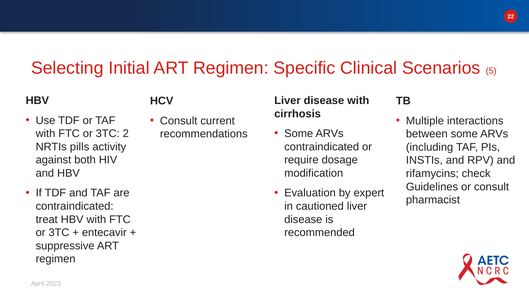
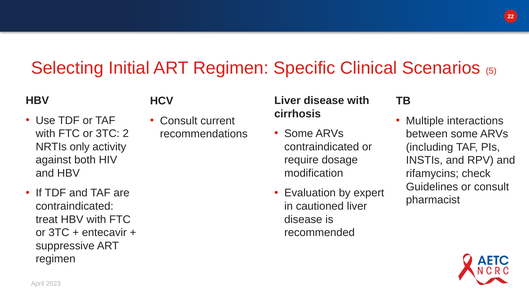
pills: pills -> only
